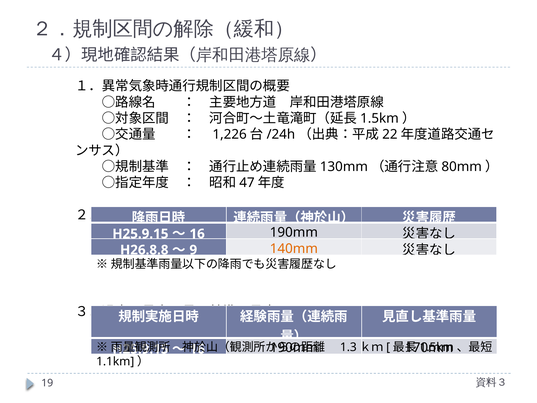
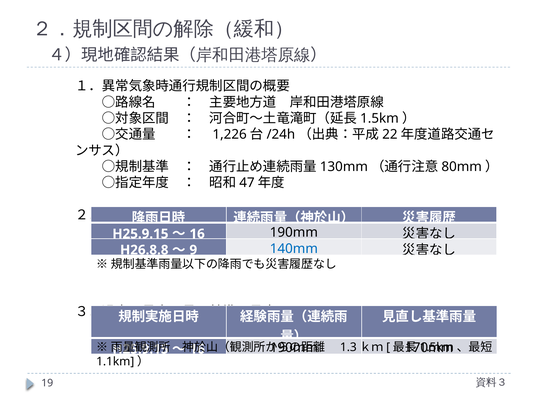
140mm colour: orange -> blue
